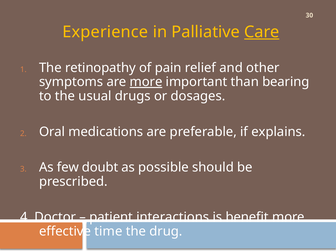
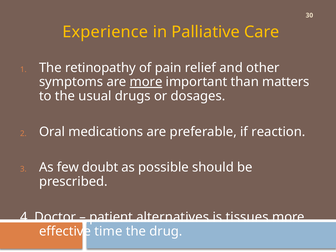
Care underline: present -> none
bearing: bearing -> matters
explains: explains -> reaction
interactions: interactions -> alternatives
benefit: benefit -> tissues
